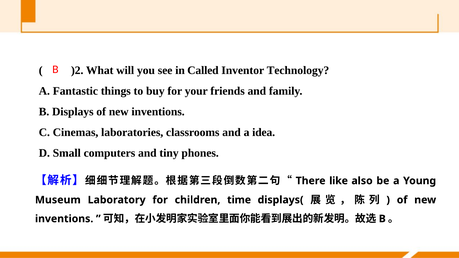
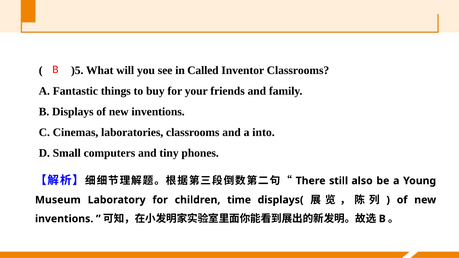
)2: )2 -> )5
Inventor Technology: Technology -> Classrooms
idea: idea -> into
like: like -> still
